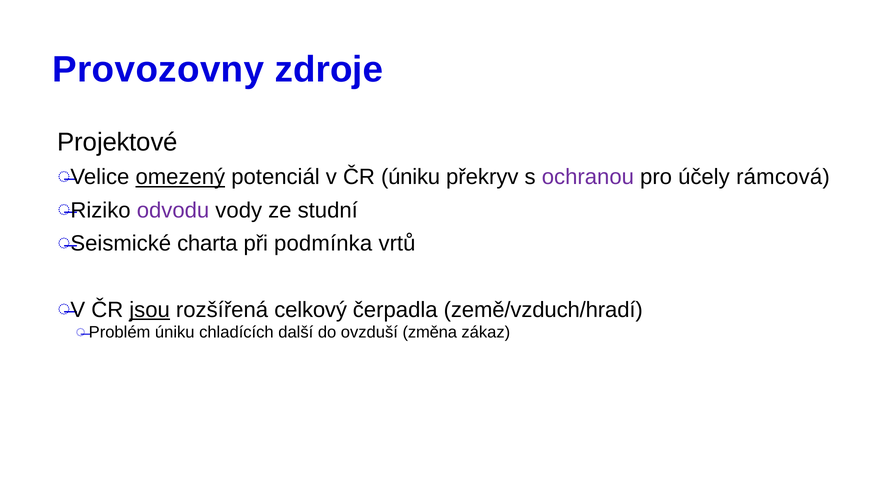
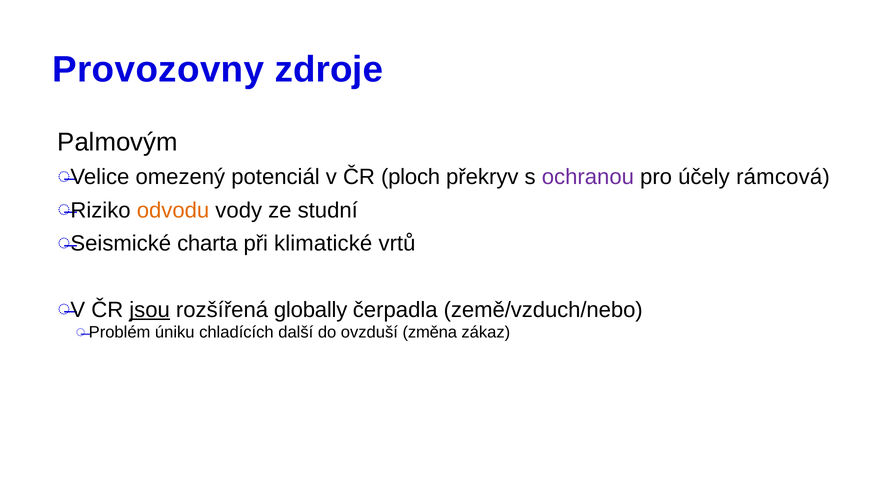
Projektové: Projektové -> Palmovým
omezený underline: present -> none
ČR úniku: úniku -> ploch
odvodu colour: purple -> orange
podmínka: podmínka -> klimatické
celkový: celkový -> globally
země/vzduch/hradí: země/vzduch/hradí -> země/vzduch/nebo
